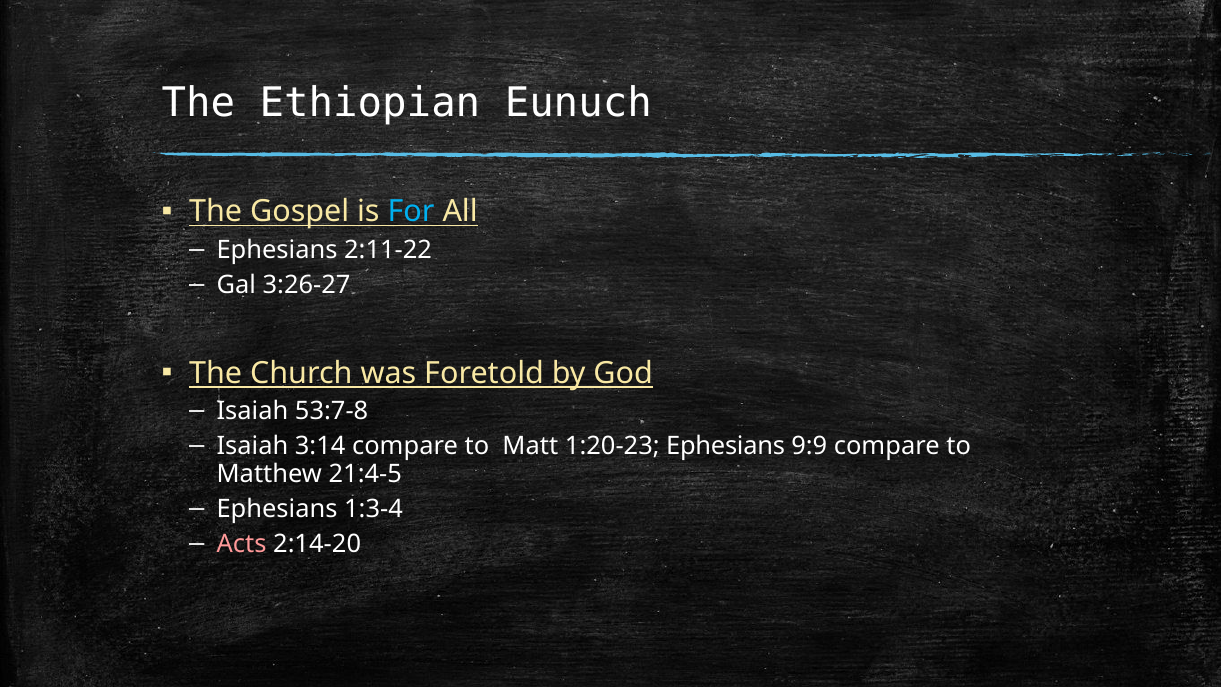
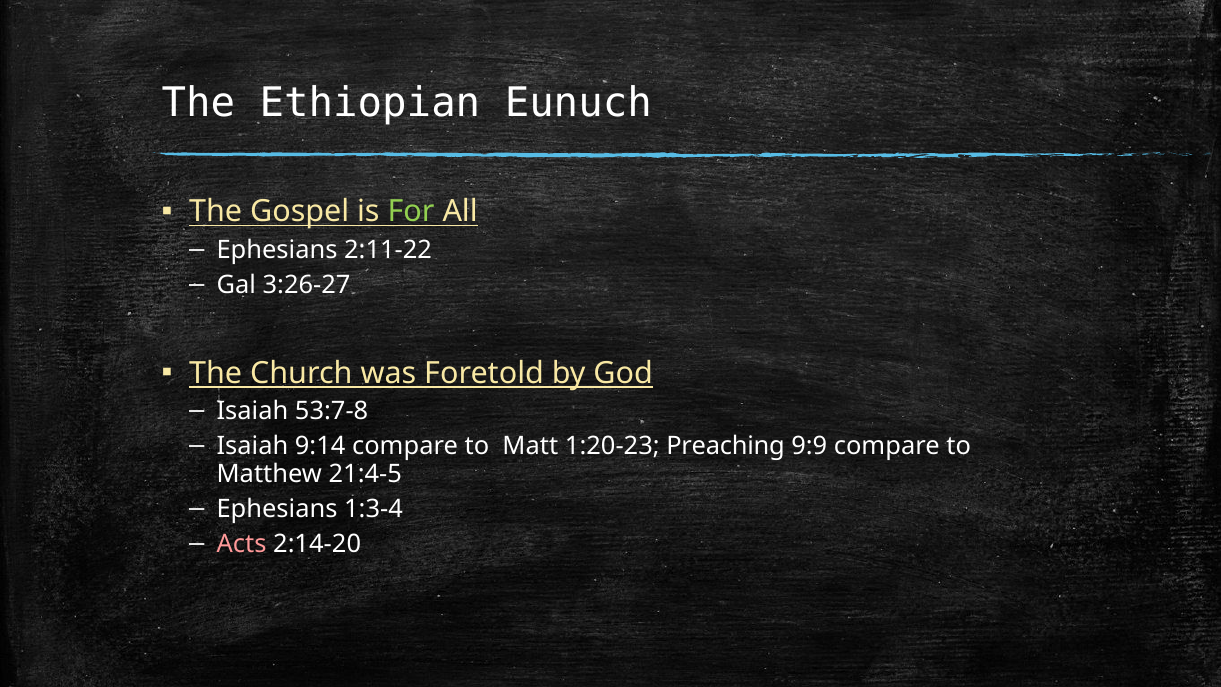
For colour: light blue -> light green
3:14: 3:14 -> 9:14
1:20-23 Ephesians: Ephesians -> Preaching
